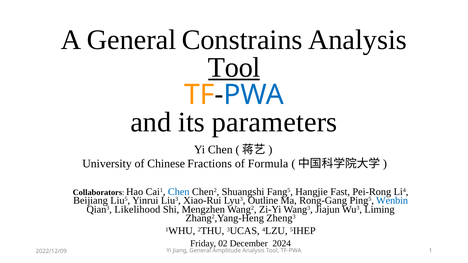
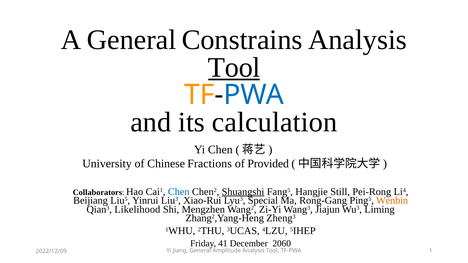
parameters: parameters -> calculation
Formula: Formula -> Provided
Shuangshi underline: none -> present
Fast: Fast -> Still
Outline: Outline -> Special
Wenbin colour: blue -> orange
02: 02 -> 41
2024: 2024 -> 2060
